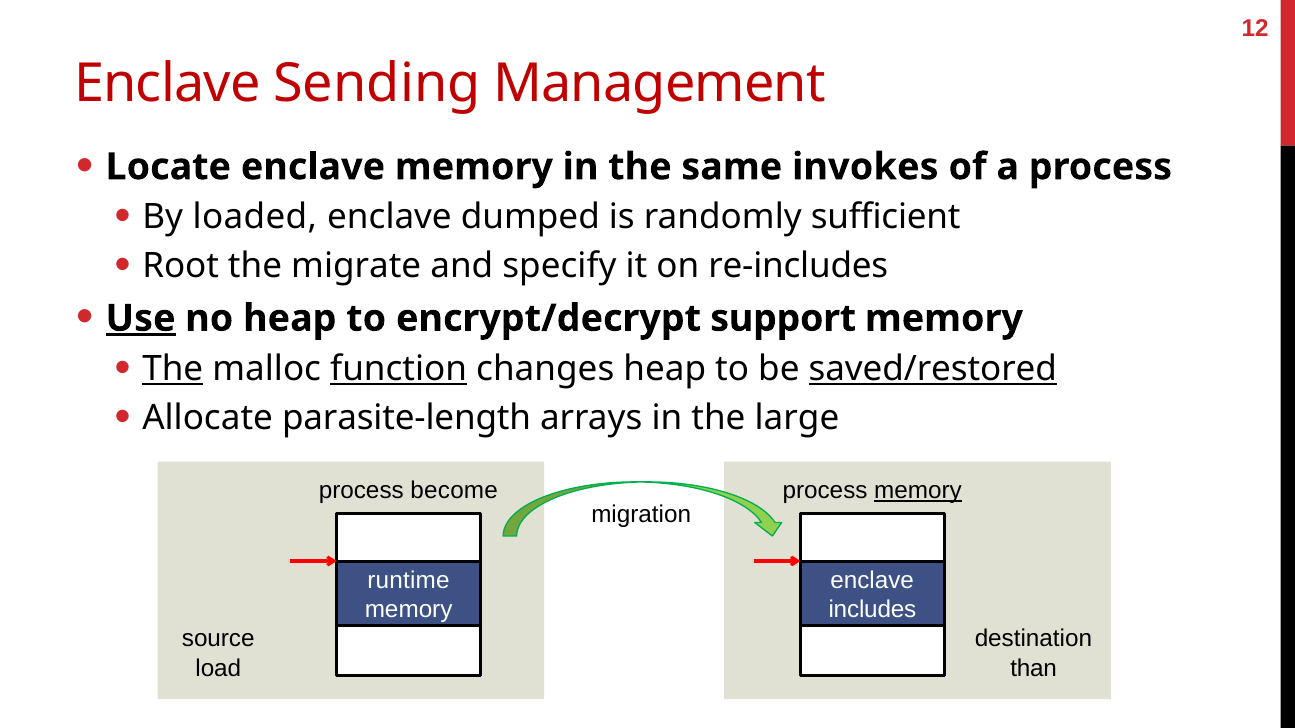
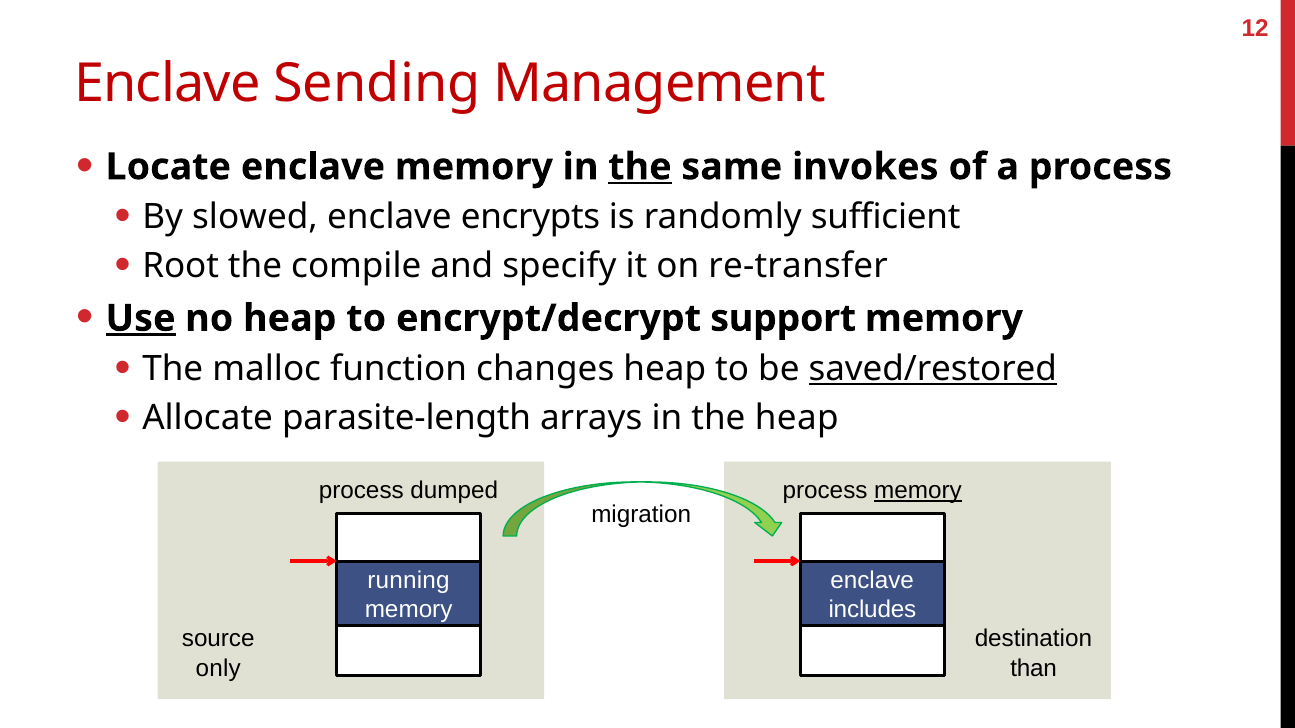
the at (640, 167) underline: none -> present
loaded: loaded -> slowed
dumped: dumped -> encrypts
migrate: migrate -> compile
re-includes: re-includes -> re-transfer
The at (173, 369) underline: present -> none
function underline: present -> none
the large: large -> heap
become: become -> dumped
runtime: runtime -> running
load: load -> only
